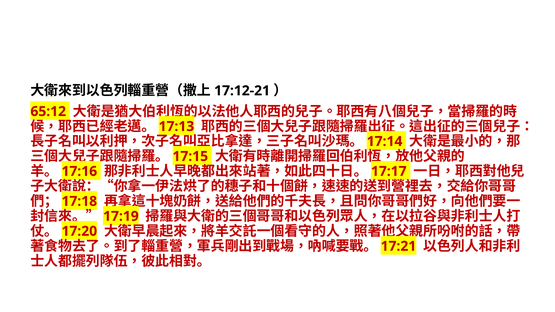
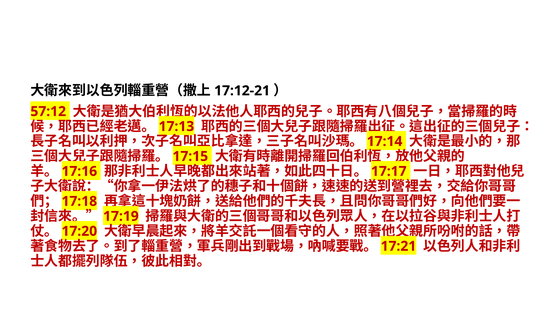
65:12: 65:12 -> 57:12
